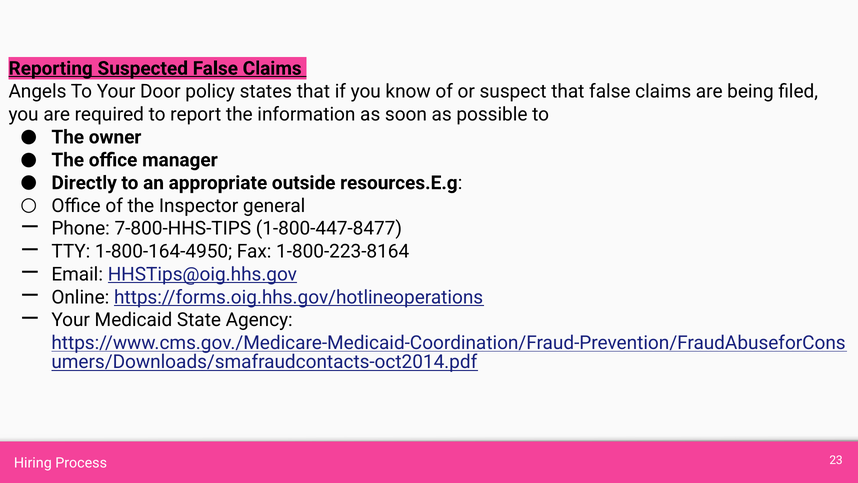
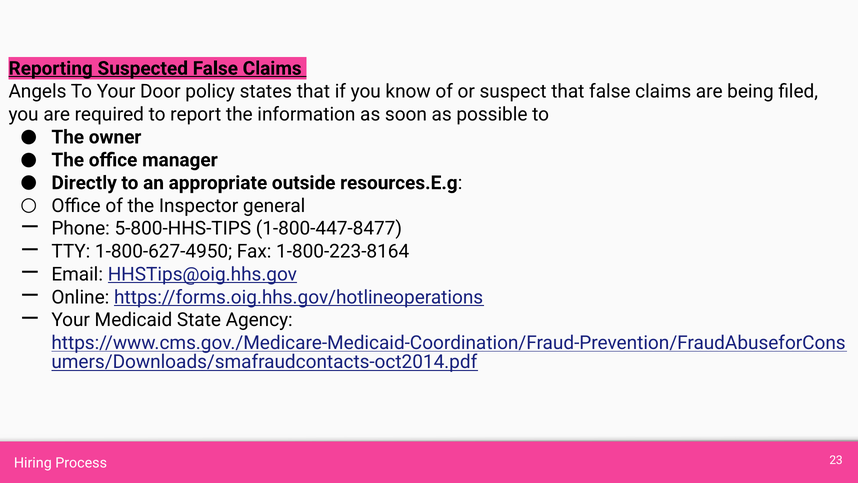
7-800-HHS-TIPS: 7-800-HHS-TIPS -> 5-800-HHS-TIPS
1-800-164-4950: 1-800-164-4950 -> 1-800-627-4950
